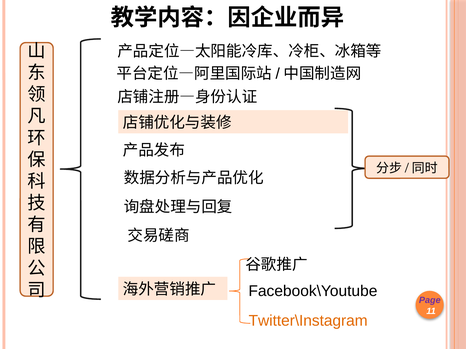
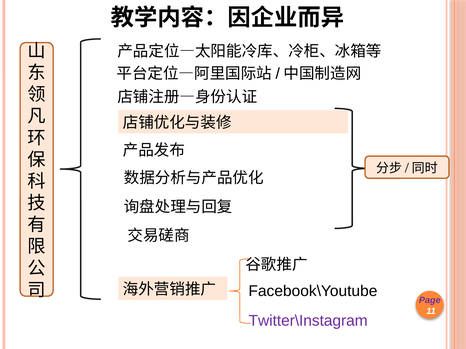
Twitter\Instagram colour: orange -> purple
